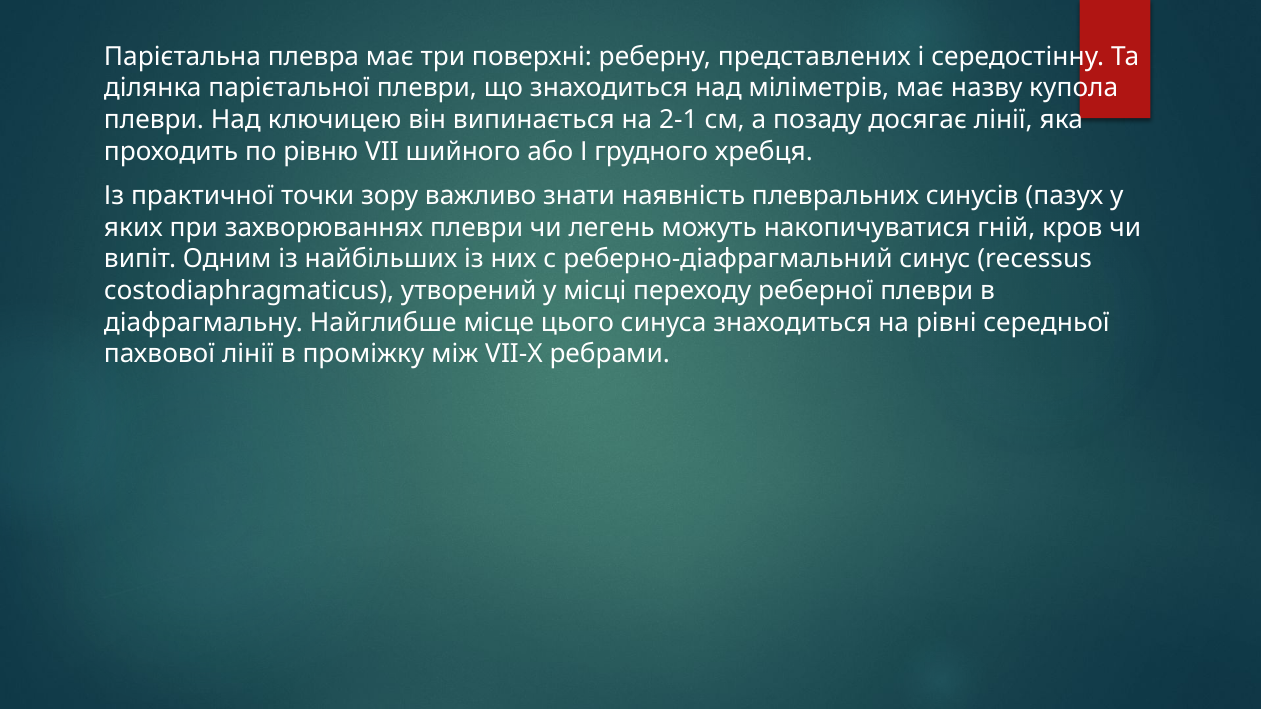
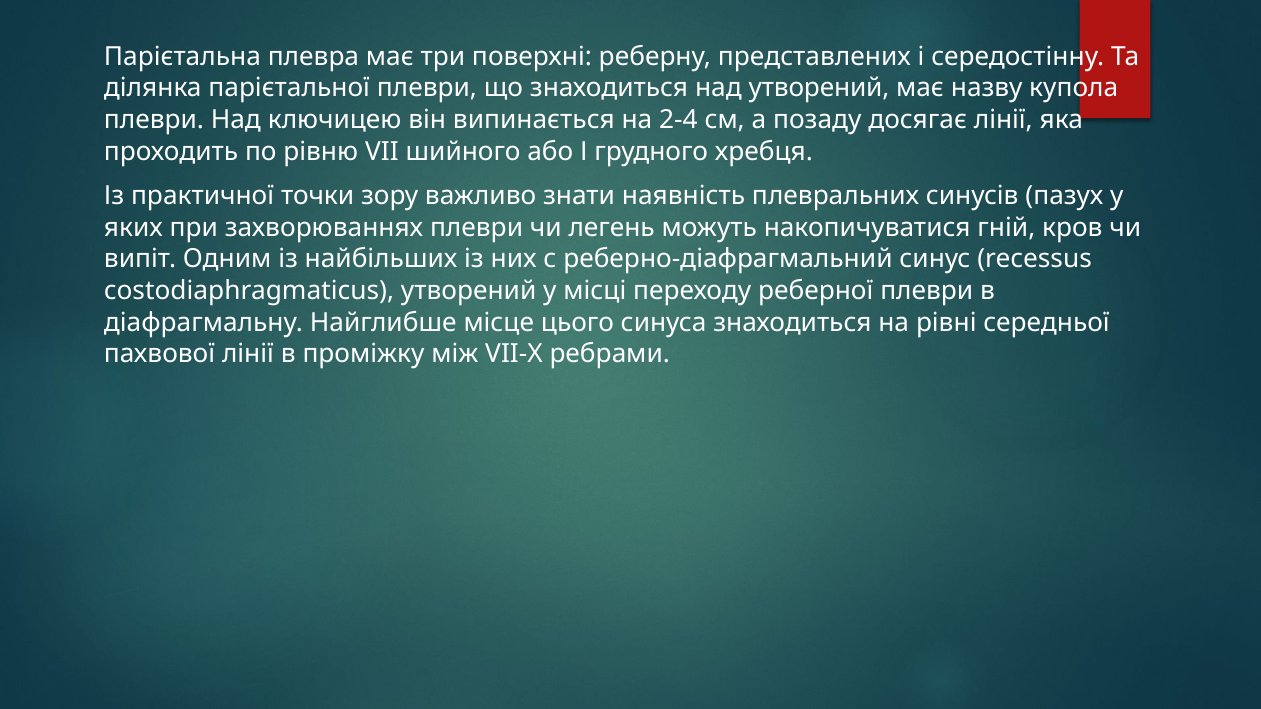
над міліметрів: міліметрів -> утворений
2-1: 2-1 -> 2-4
